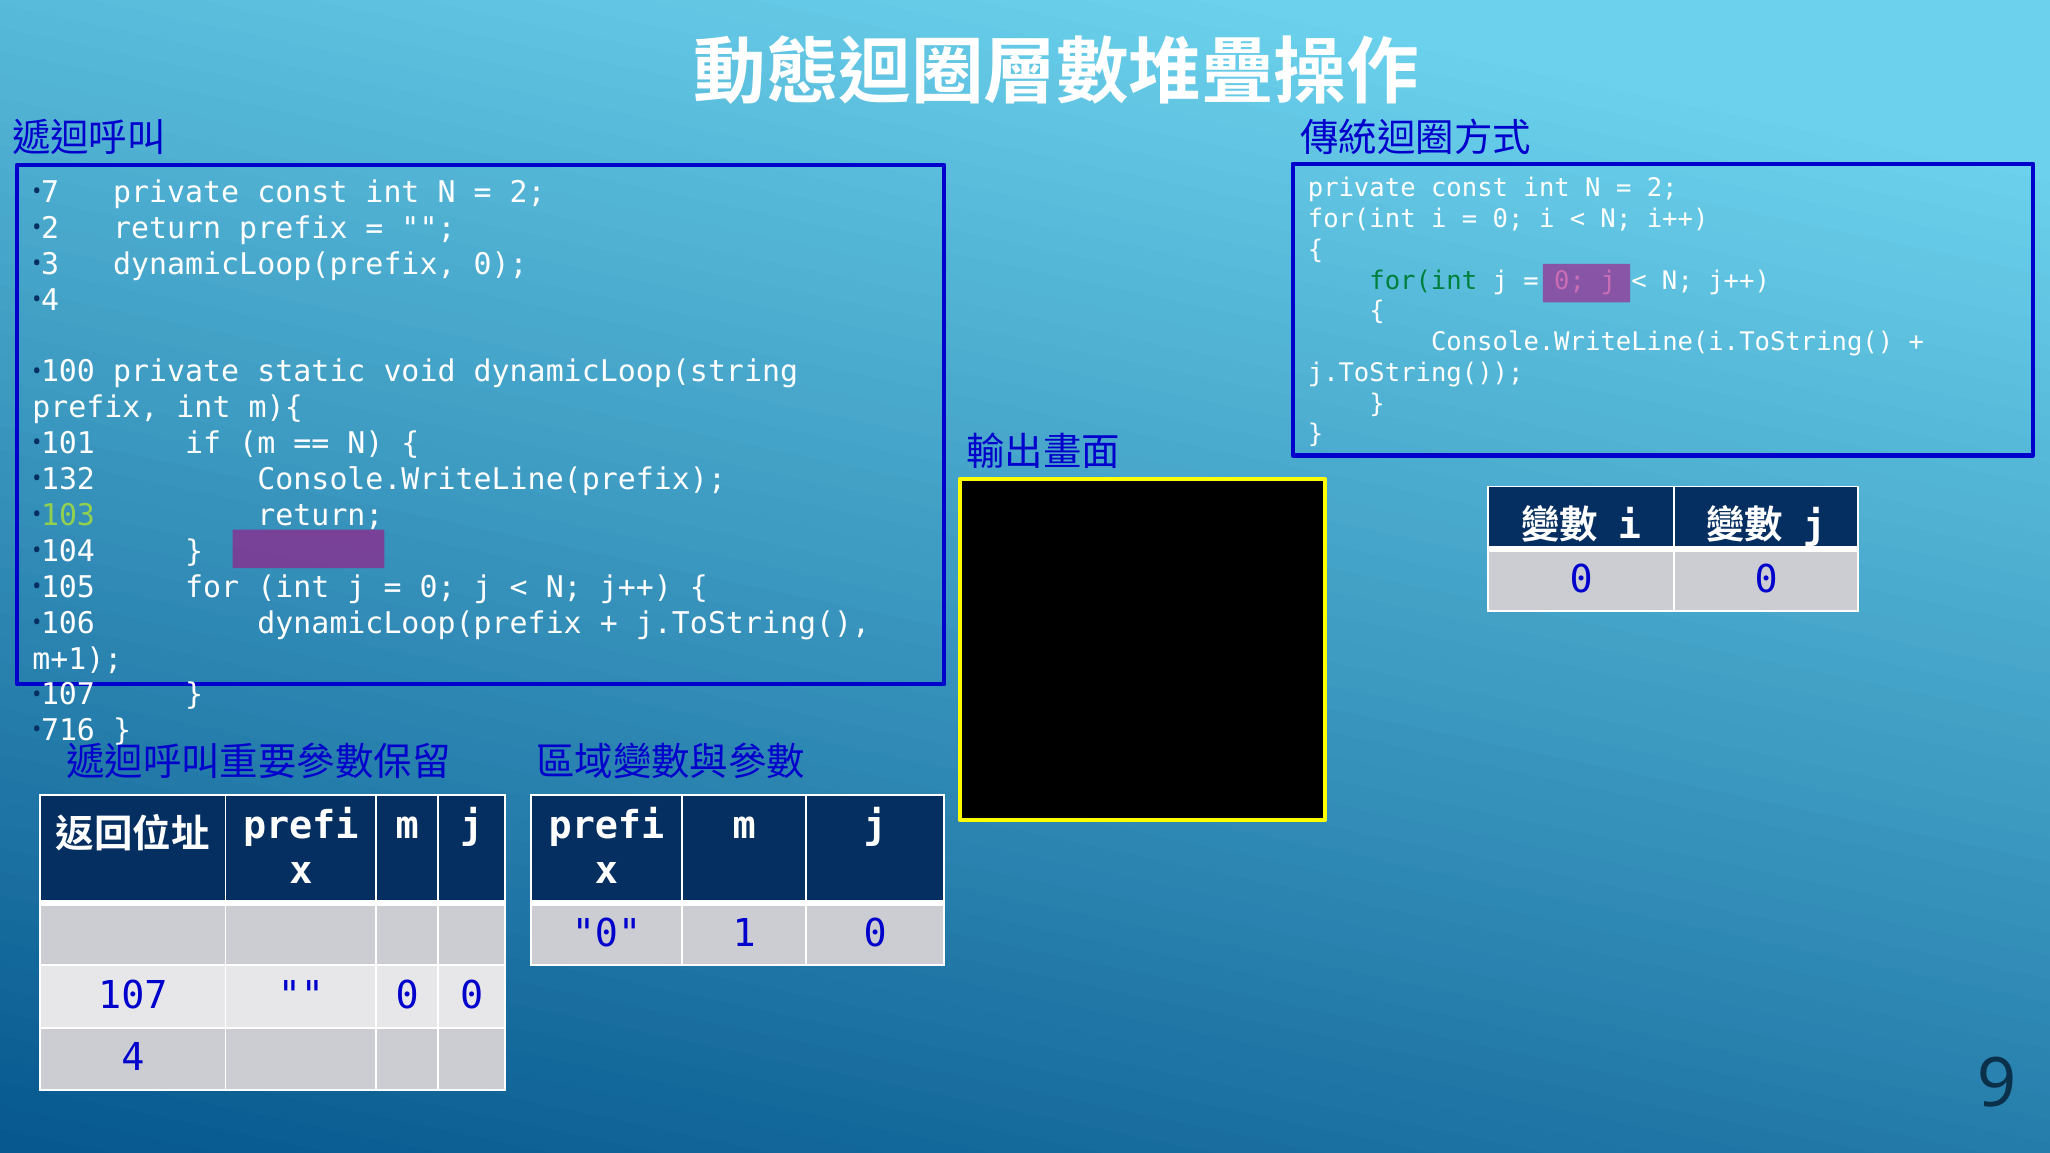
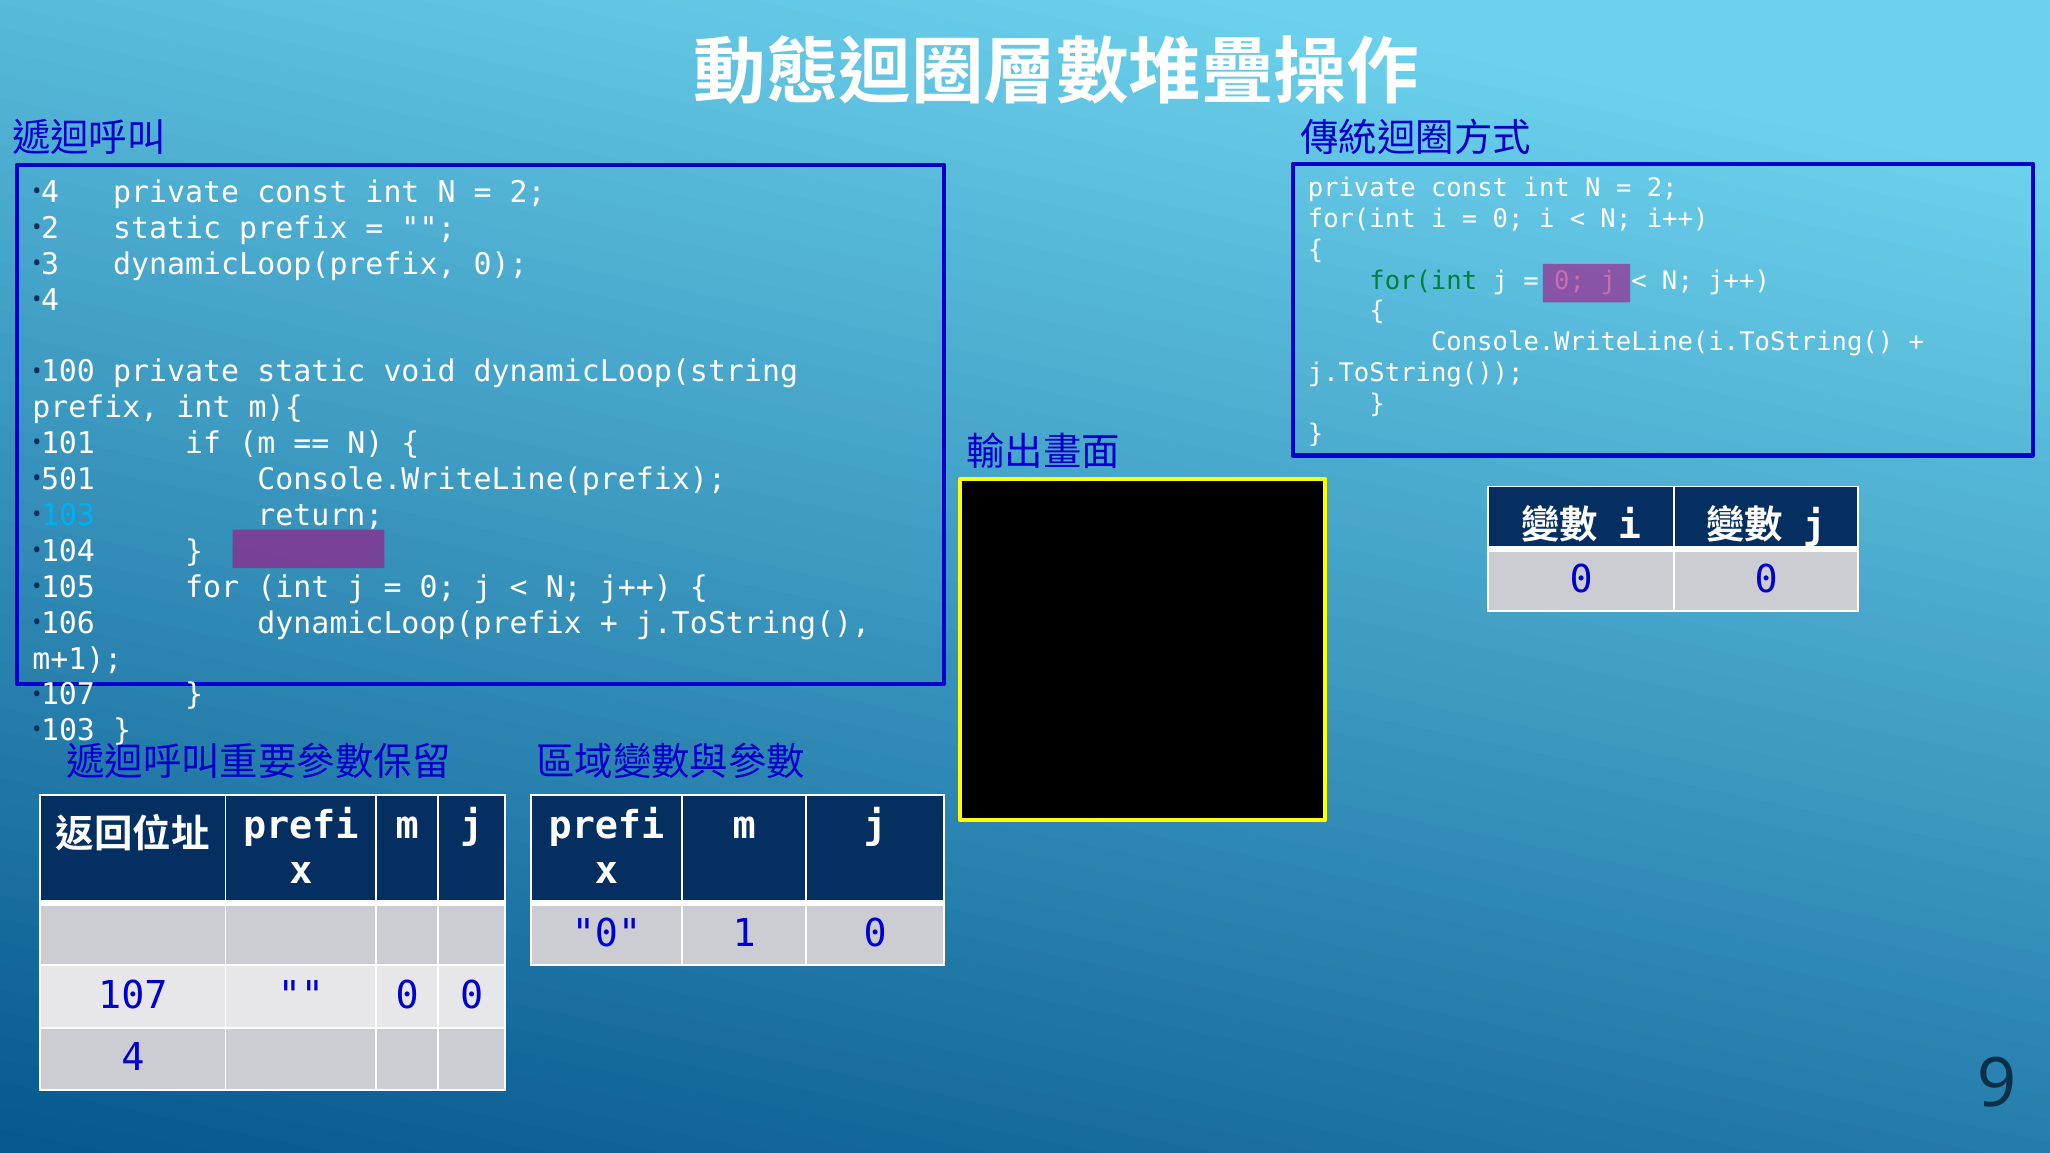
7 at (50, 193): 7 -> 4
2 return: return -> static
132: 132 -> 501
103 at (68, 516) colour: light green -> light blue
716 at (68, 731): 716 -> 103
